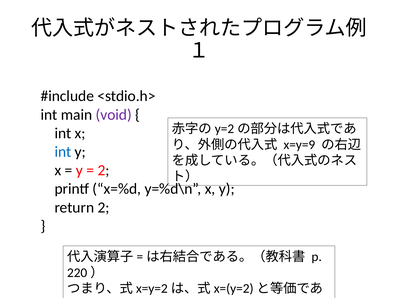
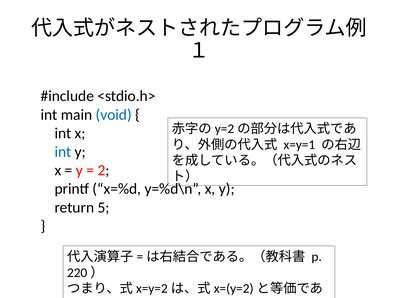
void colour: purple -> blue
x=y=9: x=y=9 -> x=y=1
return 2: 2 -> 5
